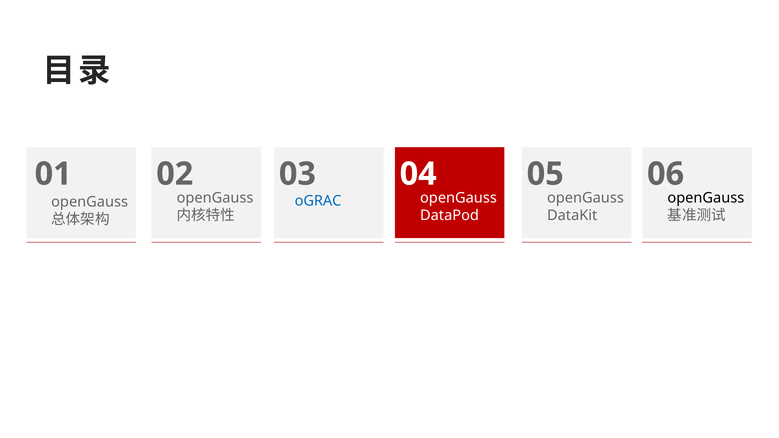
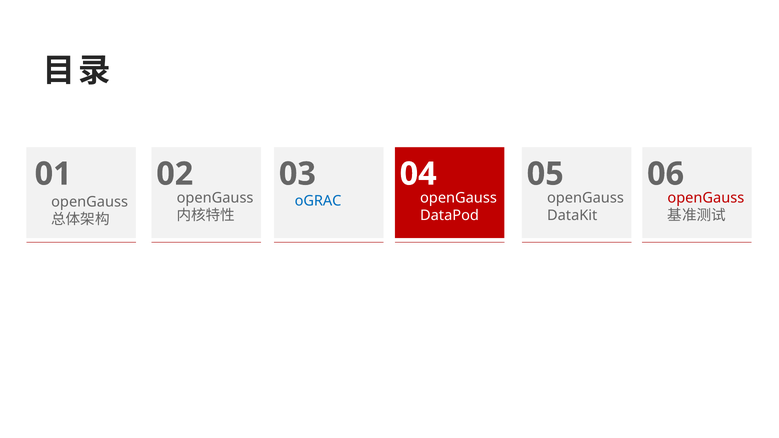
openGauss at (706, 198) colour: black -> red
